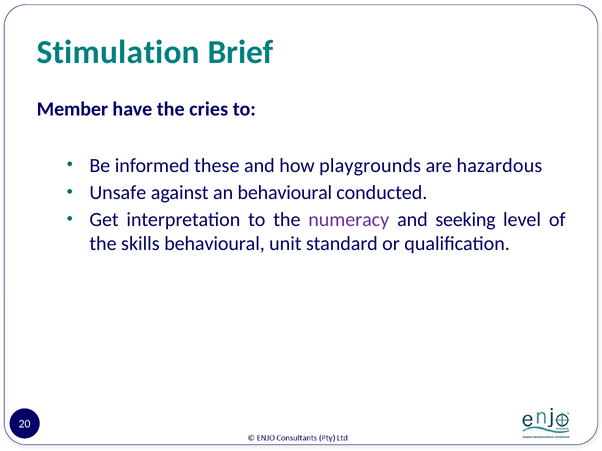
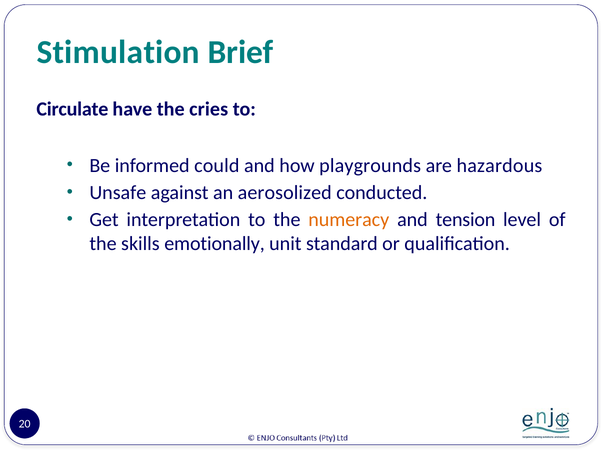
Member: Member -> Circulate
these: these -> could
an behavioural: behavioural -> aerosolized
numeracy colour: purple -> orange
seeking: seeking -> tension
skills behavioural: behavioural -> emotionally
